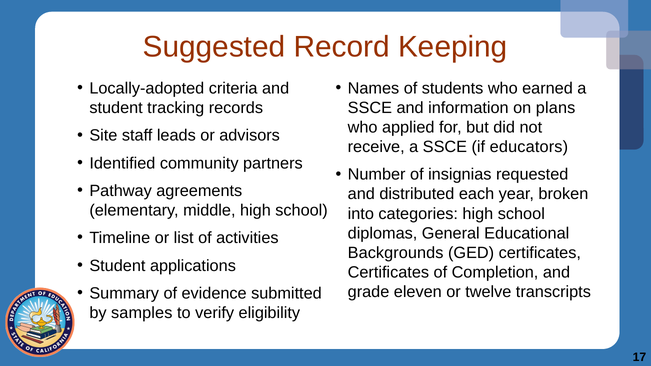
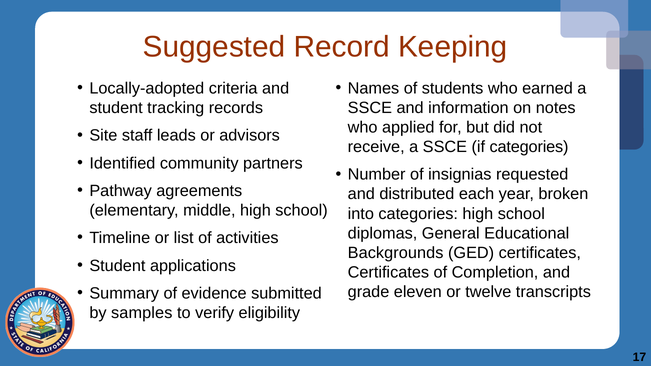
plans: plans -> notes
if educators: educators -> categories
